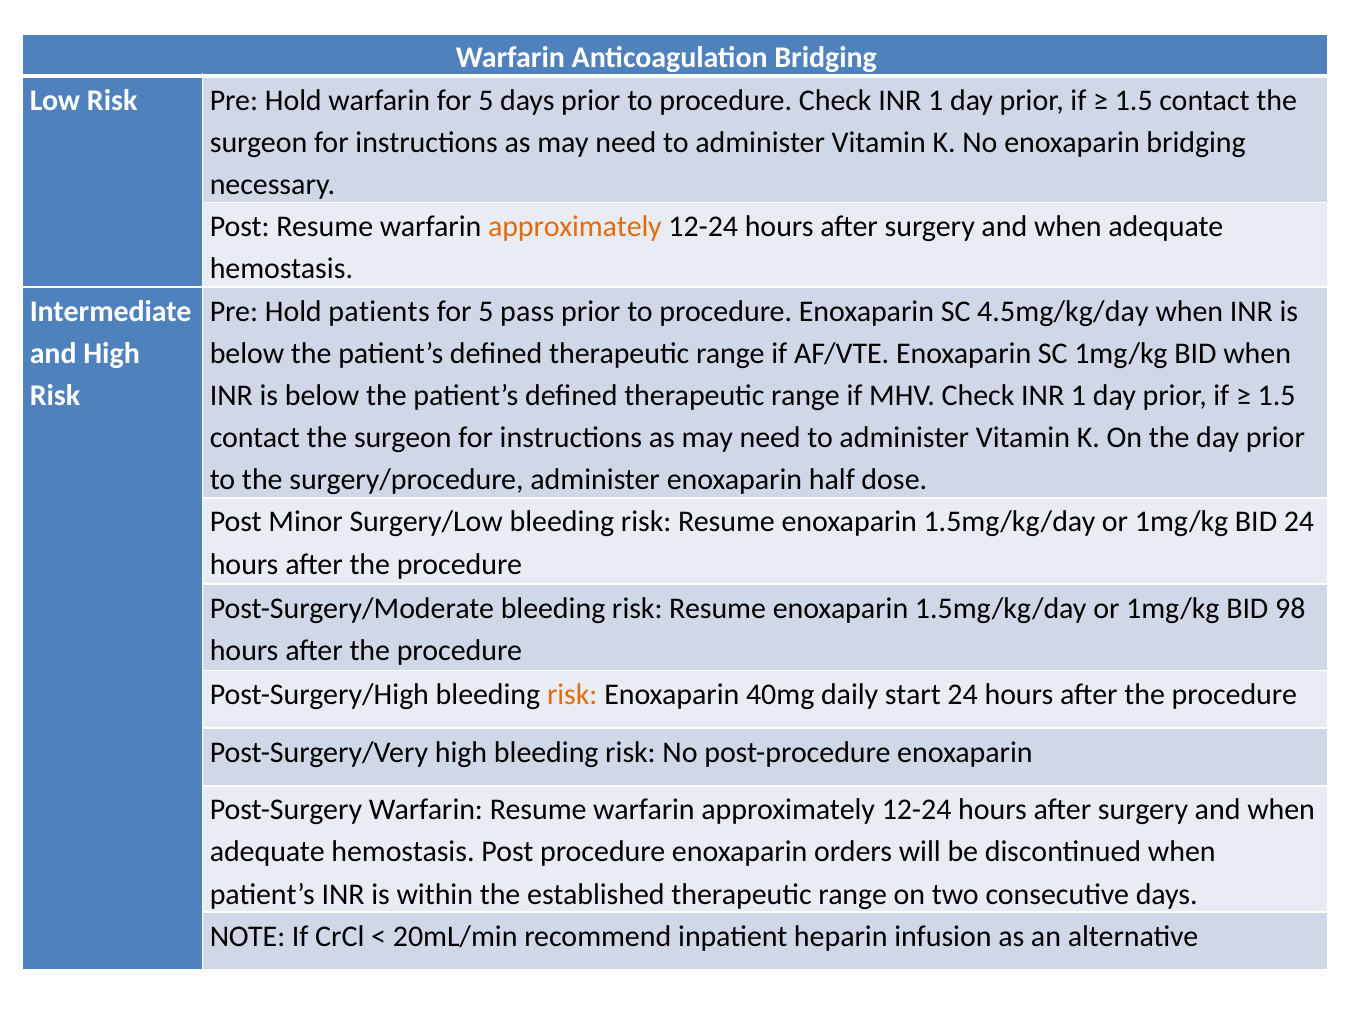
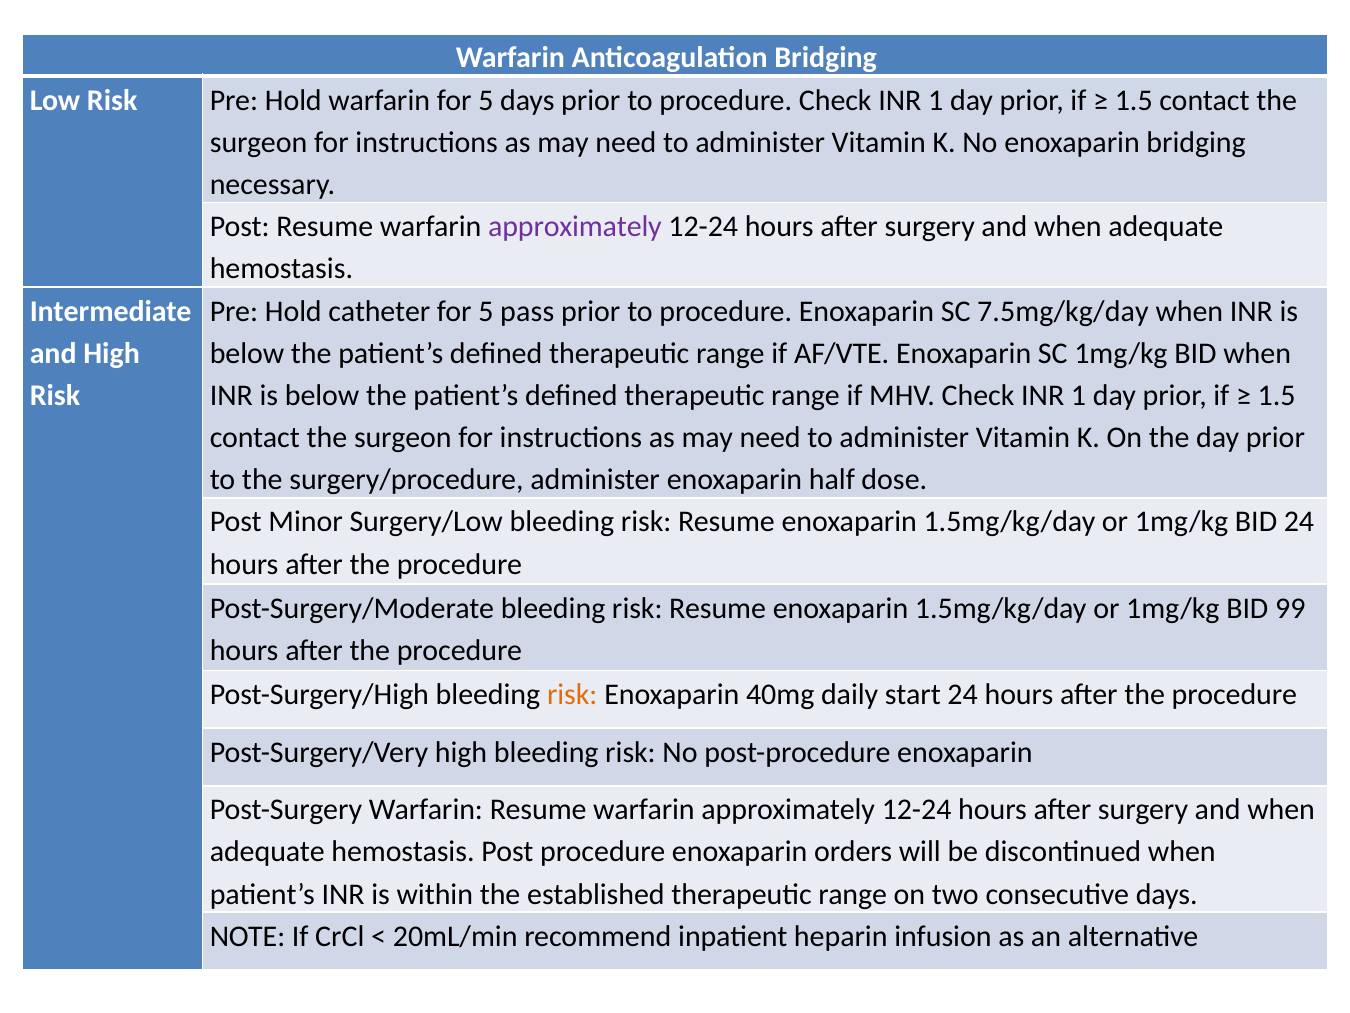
approximately at (575, 227) colour: orange -> purple
patients: patients -> catheter
4.5mg/kg/day: 4.5mg/kg/day -> 7.5mg/kg/day
98: 98 -> 99
